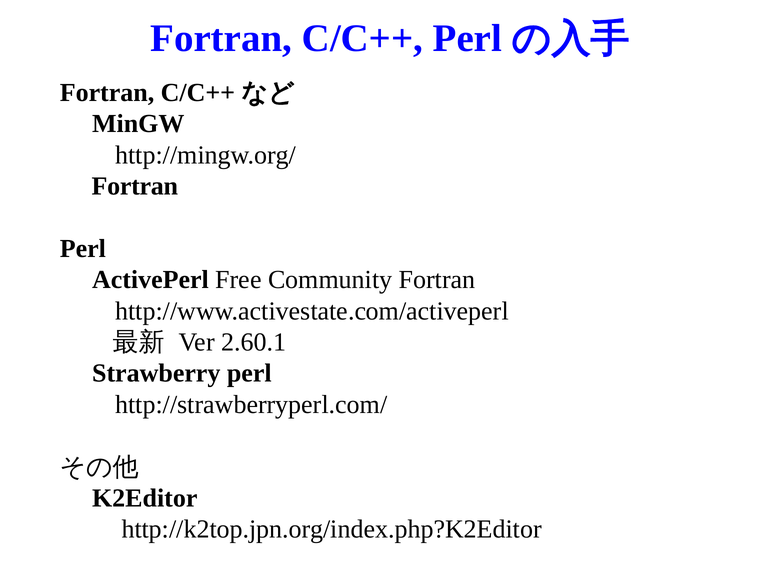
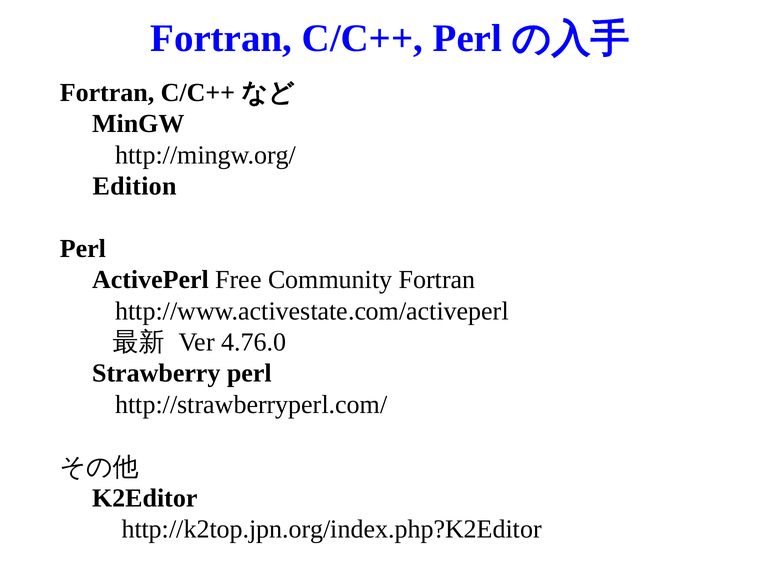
Fortran at (135, 186): Fortran -> Edition
2.60.1: 2.60.1 -> 4.76.0
